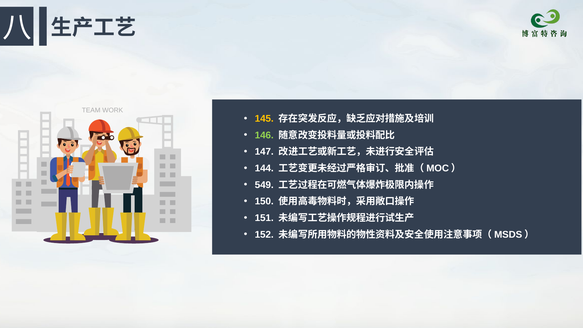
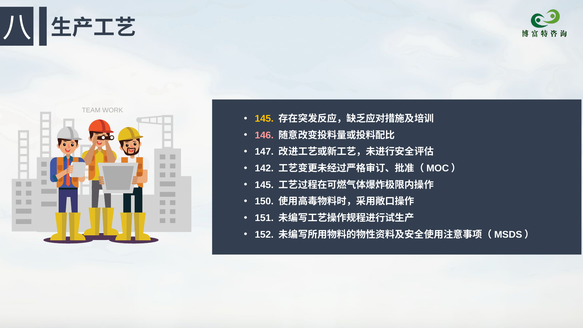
146 colour: light green -> pink
144: 144 -> 142
549 at (264, 185): 549 -> 145
